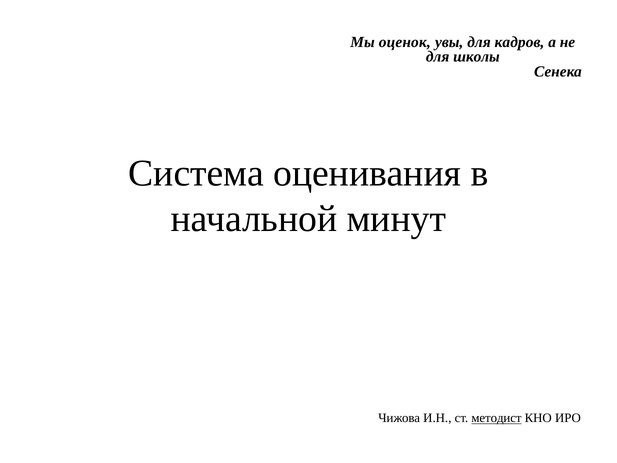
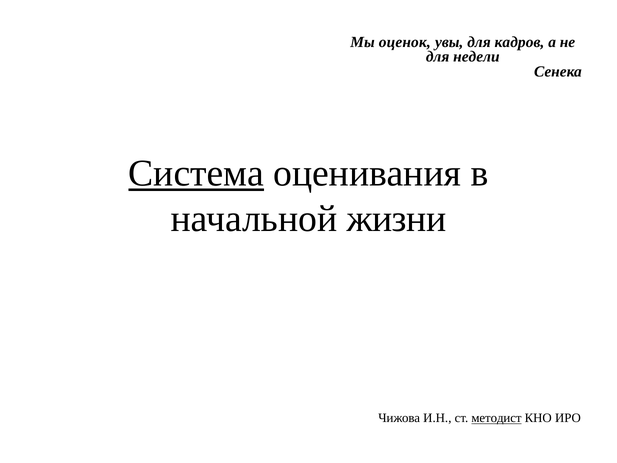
школы: школы -> недели
Система underline: none -> present
минут: минут -> жизни
